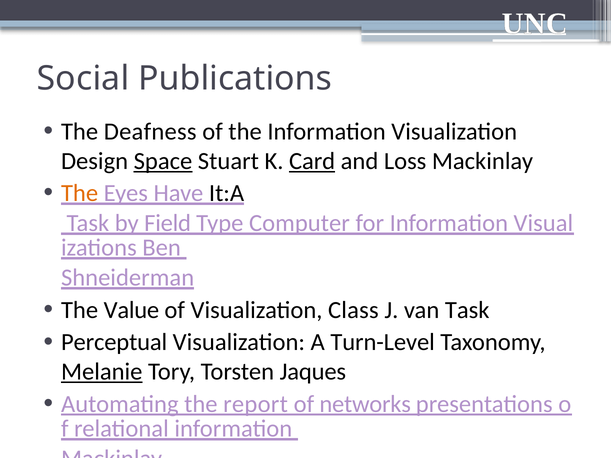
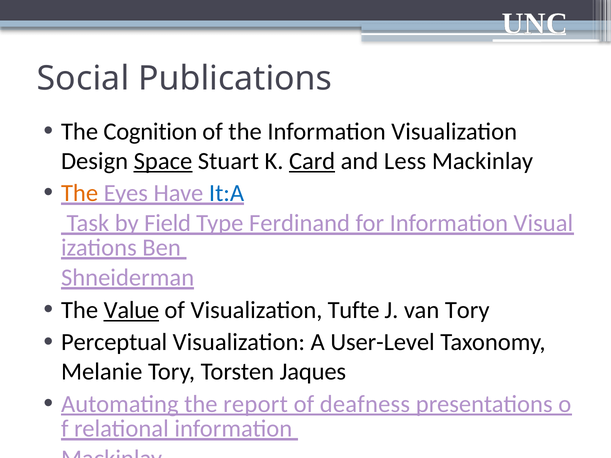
Deafness: Deafness -> Cognition
Loss: Loss -> Less
It:A colour: black -> blue
Computer: Computer -> Ferdinand
Value underline: none -> present
Class: Class -> Tufte
van Task: Task -> Tory
Turn-Level: Turn-Level -> User-Level
Melanie underline: present -> none
networks: networks -> deafness
